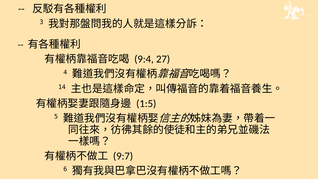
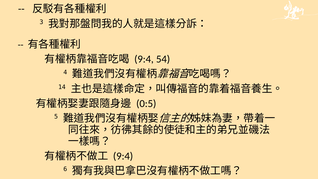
27: 27 -> 54
1:5: 1:5 -> 0:5
9:7 at (123, 156): 9:7 -> 9:4
